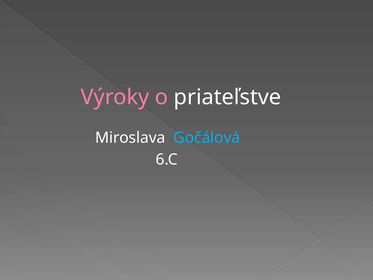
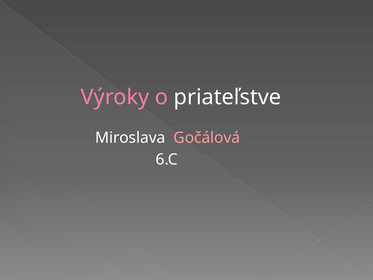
Gočálová colour: light blue -> pink
